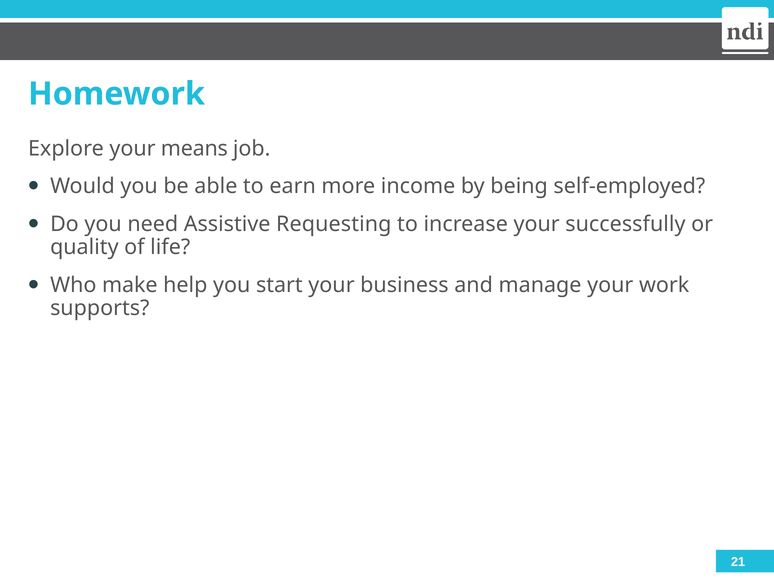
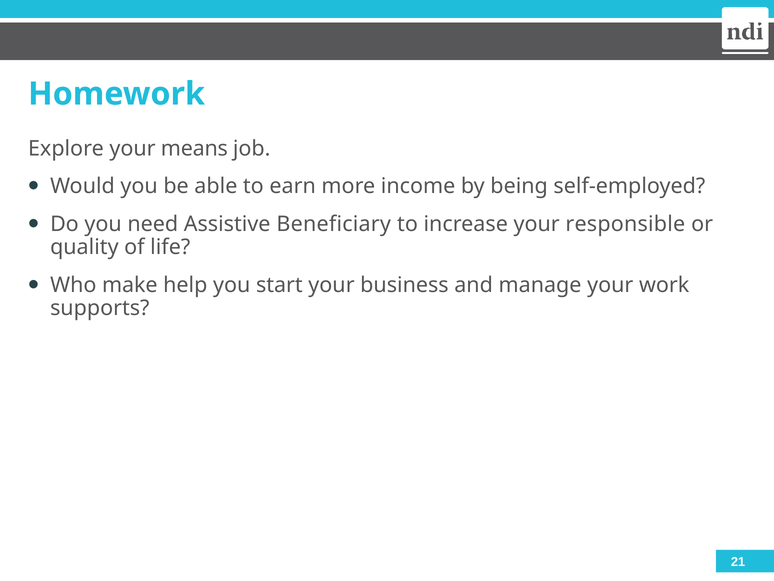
Requesting: Requesting -> Beneficiary
successfully: successfully -> responsible
